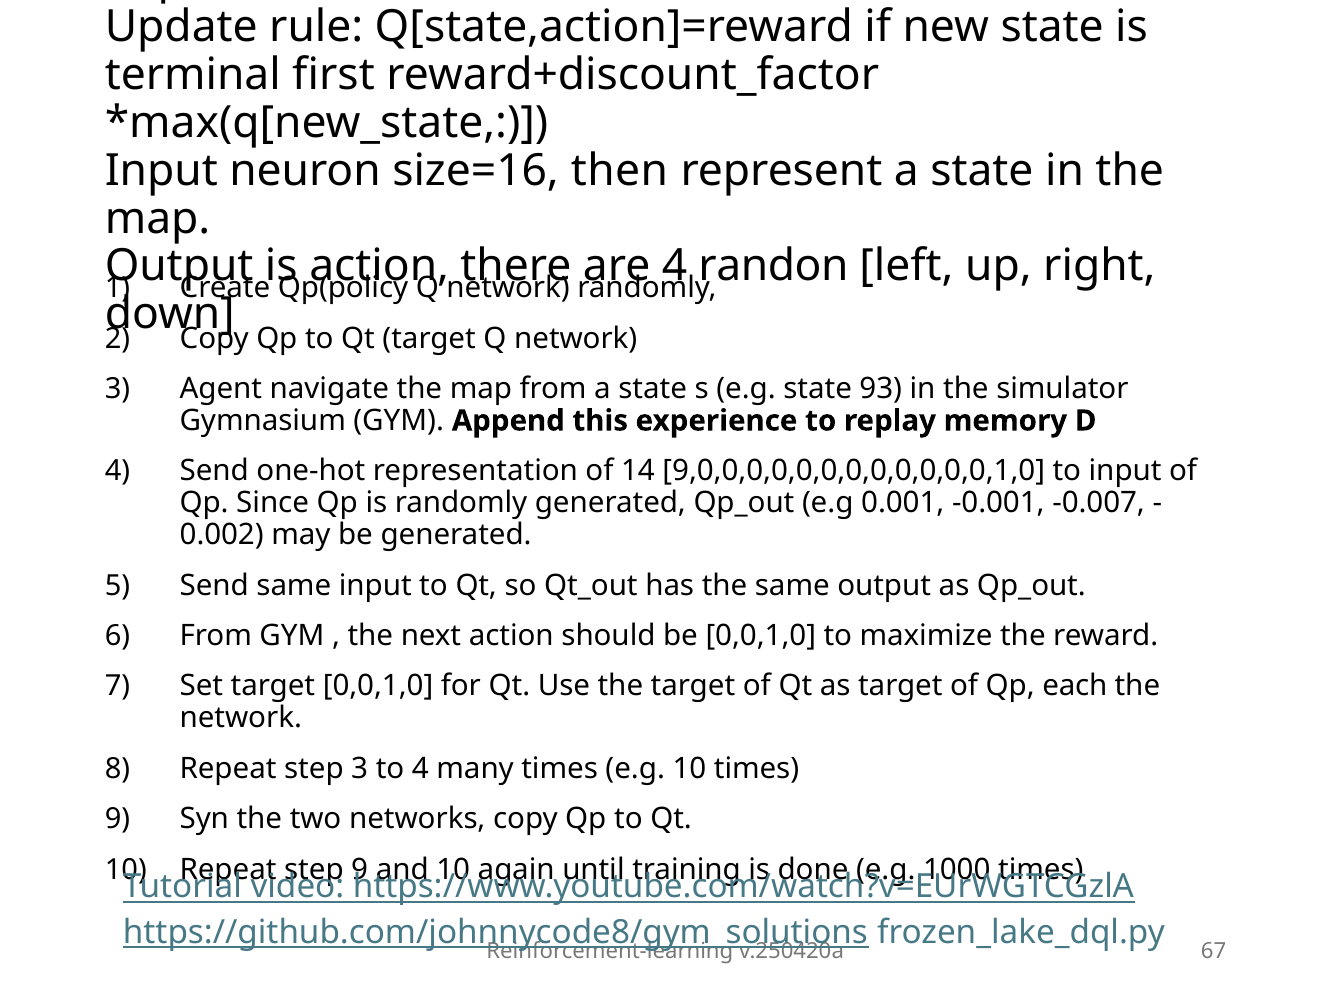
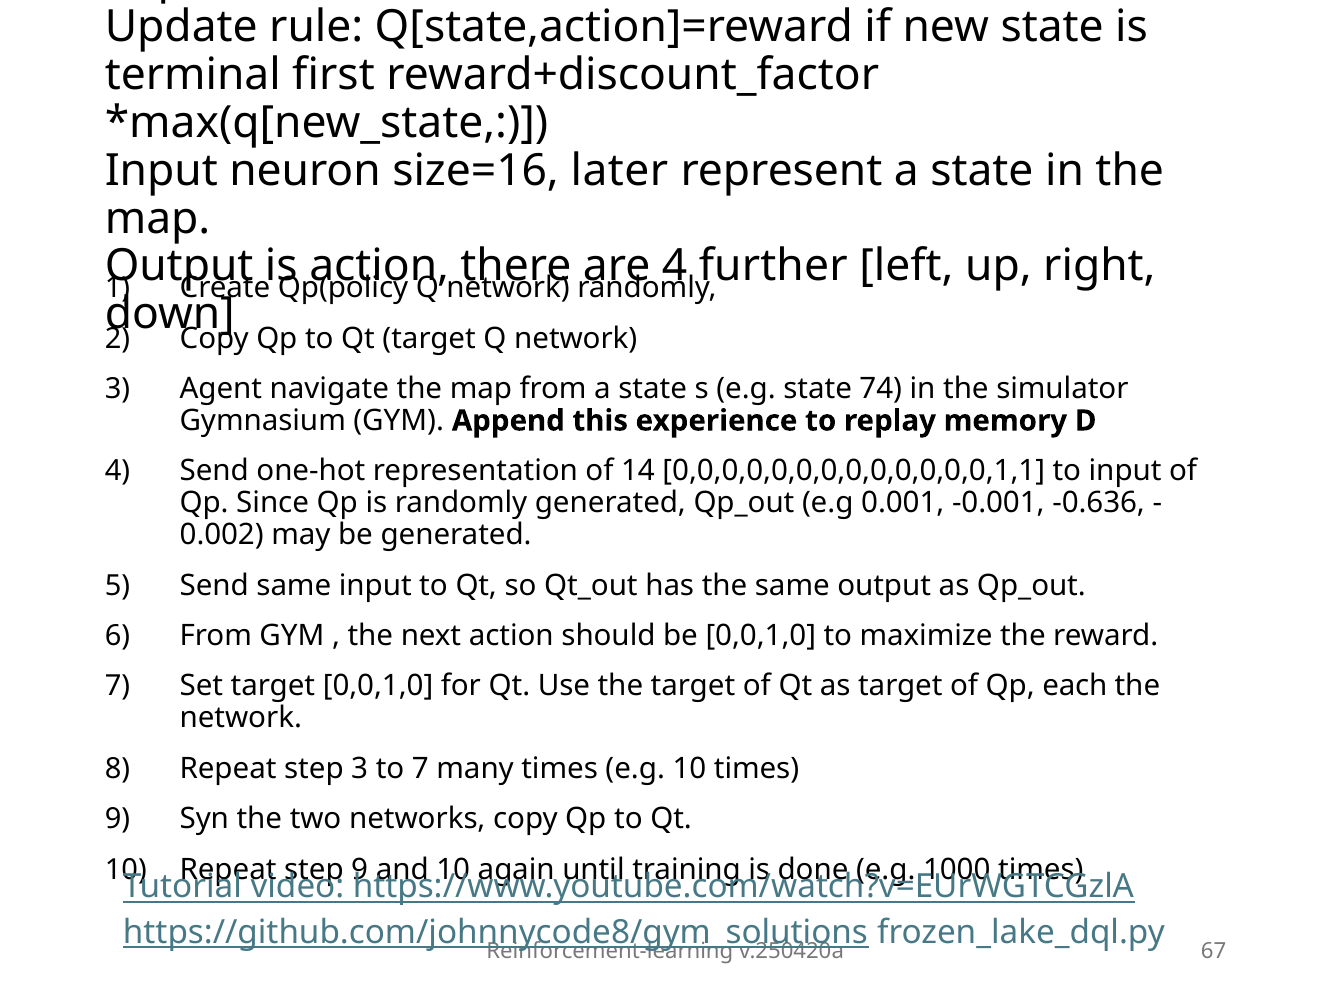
then: then -> later
randon: randon -> further
93: 93 -> 74
9,0,0,0,0,0,0,0,0,0,0,0,0,1,0: 9,0,0,0,0,0,0,0,0,0,0,0,0,1,0 -> 0,0,0,0,0,0,0,0,0,0,0,0,0,1,1
-0.007: -0.007 -> -0.636
to 4: 4 -> 7
